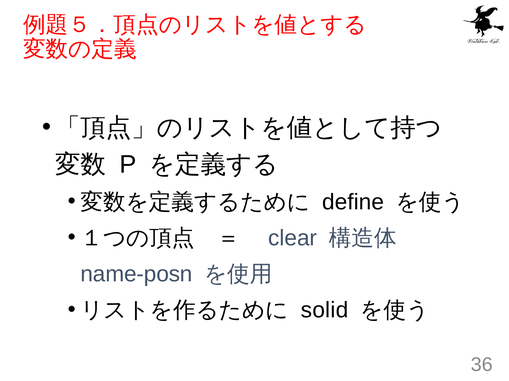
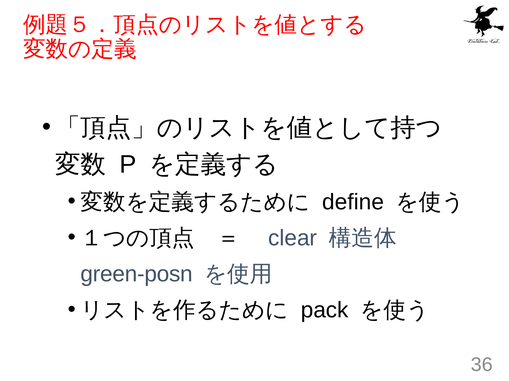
name-posn: name-posn -> green-posn
solid: solid -> pack
